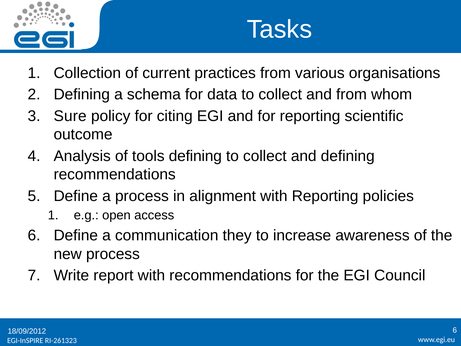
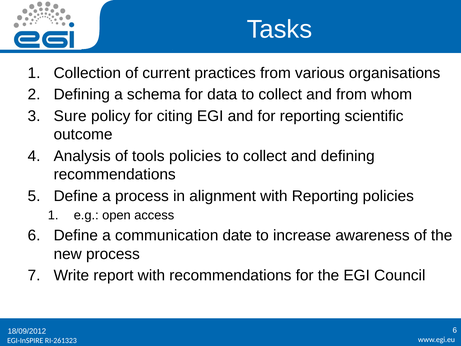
tools defining: defining -> policies
they: they -> date
